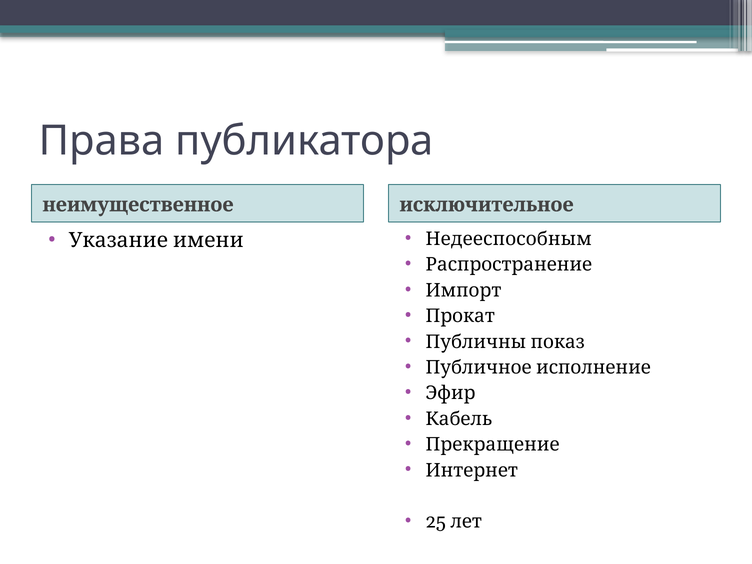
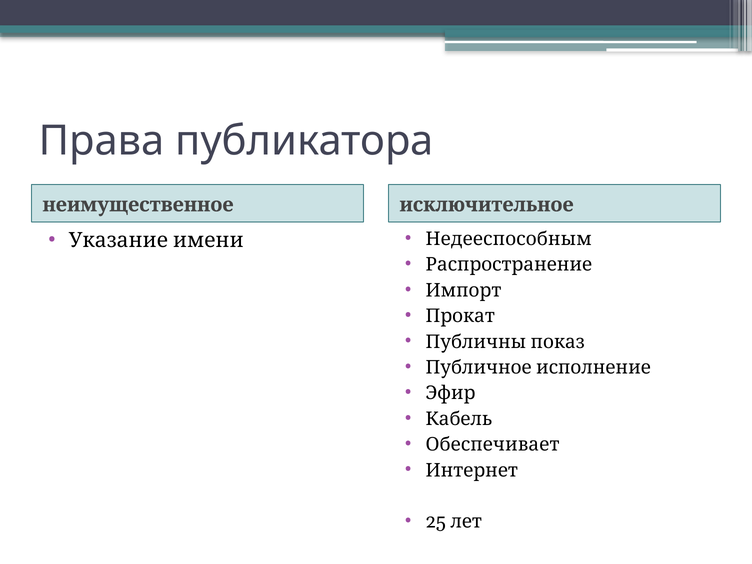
Прекращение: Прекращение -> Обеспечивает
